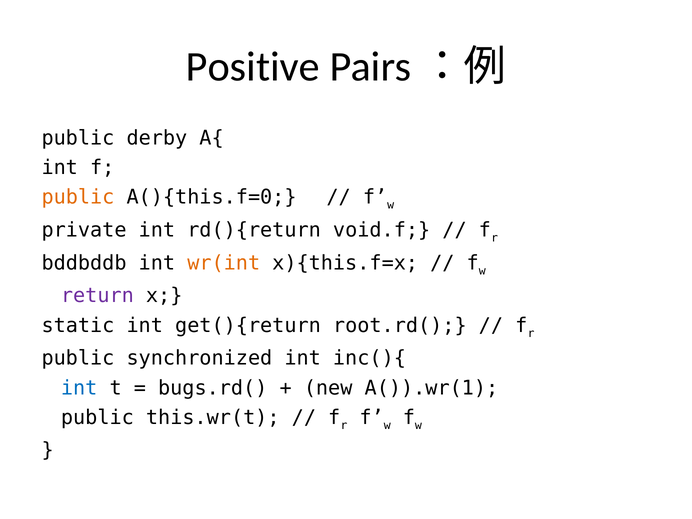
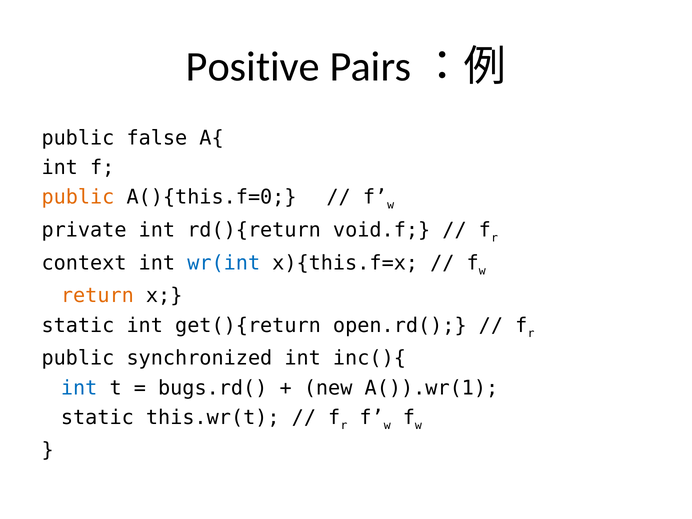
derby: derby -> false
bddbddb: bddbddb -> context
wr(int colour: orange -> blue
return colour: purple -> orange
root.rd(: root.rd( -> open.rd(
public at (97, 417): public -> static
